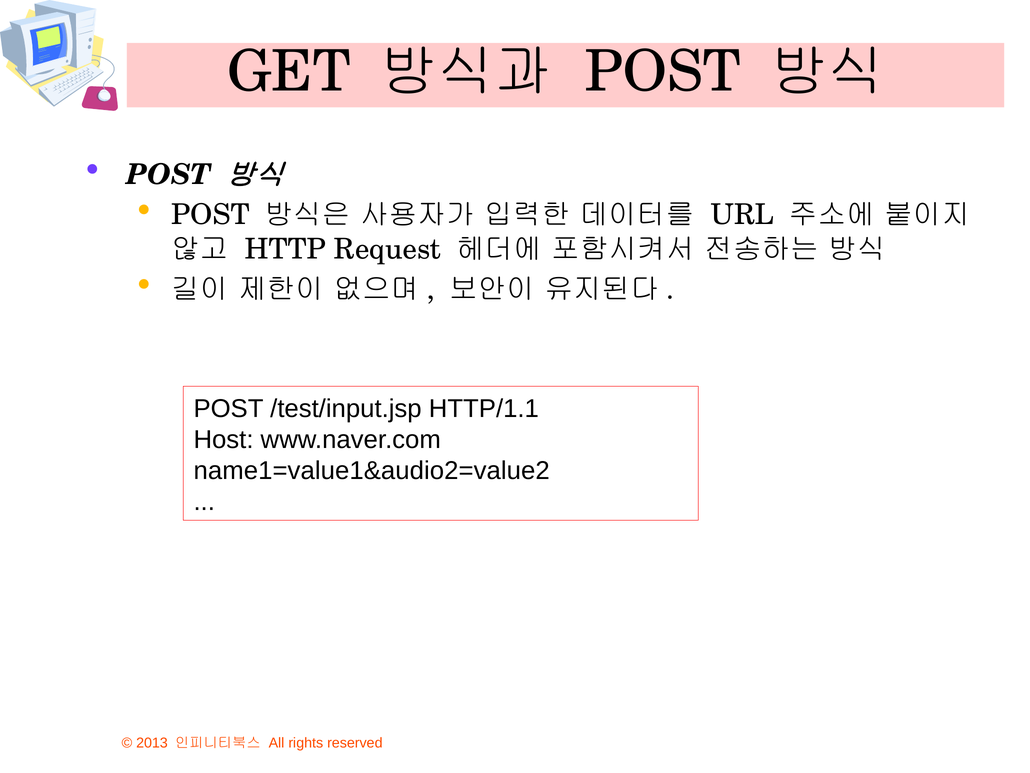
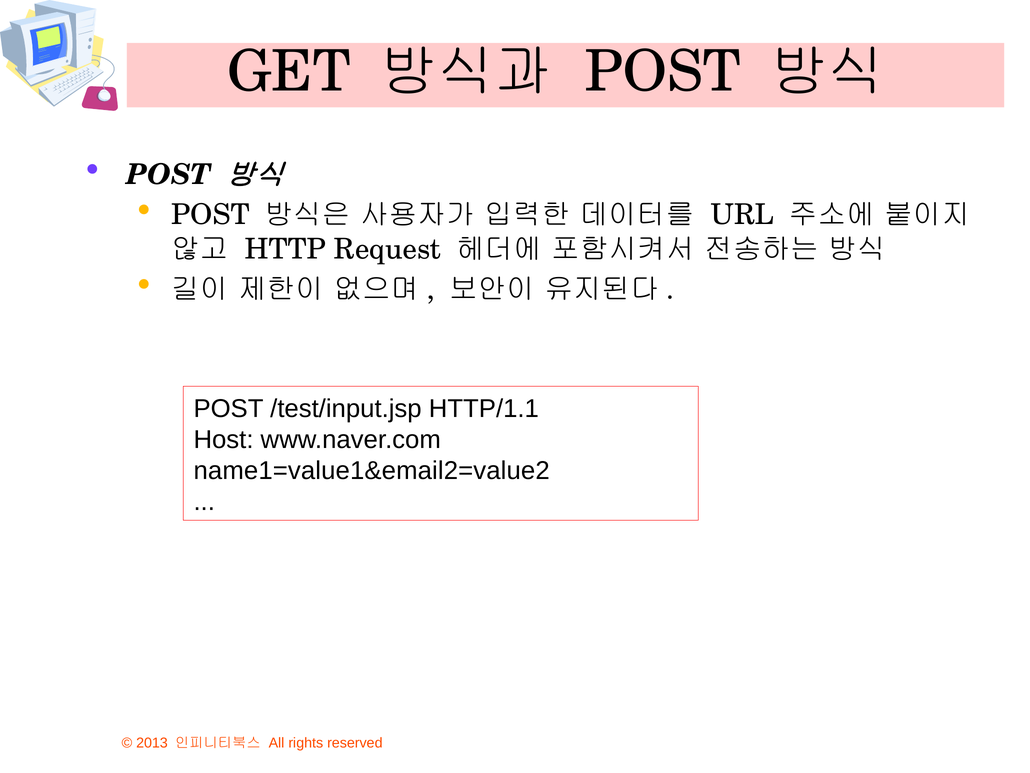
name1=value1&audio2=value2: name1=value1&audio2=value2 -> name1=value1&email2=value2
